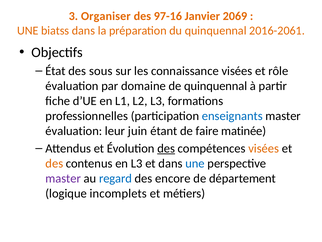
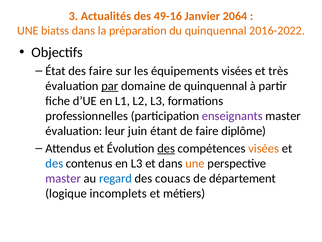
Organiser: Organiser -> Actualités
97-16: 97-16 -> 49-16
2069: 2069 -> 2064
2016-2061: 2016-2061 -> 2016-2022
des sous: sous -> faire
connaissance: connaissance -> équipements
rôle: rôle -> très
par underline: none -> present
enseignants colour: blue -> purple
matinée: matinée -> diplôme
des at (54, 163) colour: orange -> blue
une at (195, 163) colour: blue -> orange
encore: encore -> couacs
